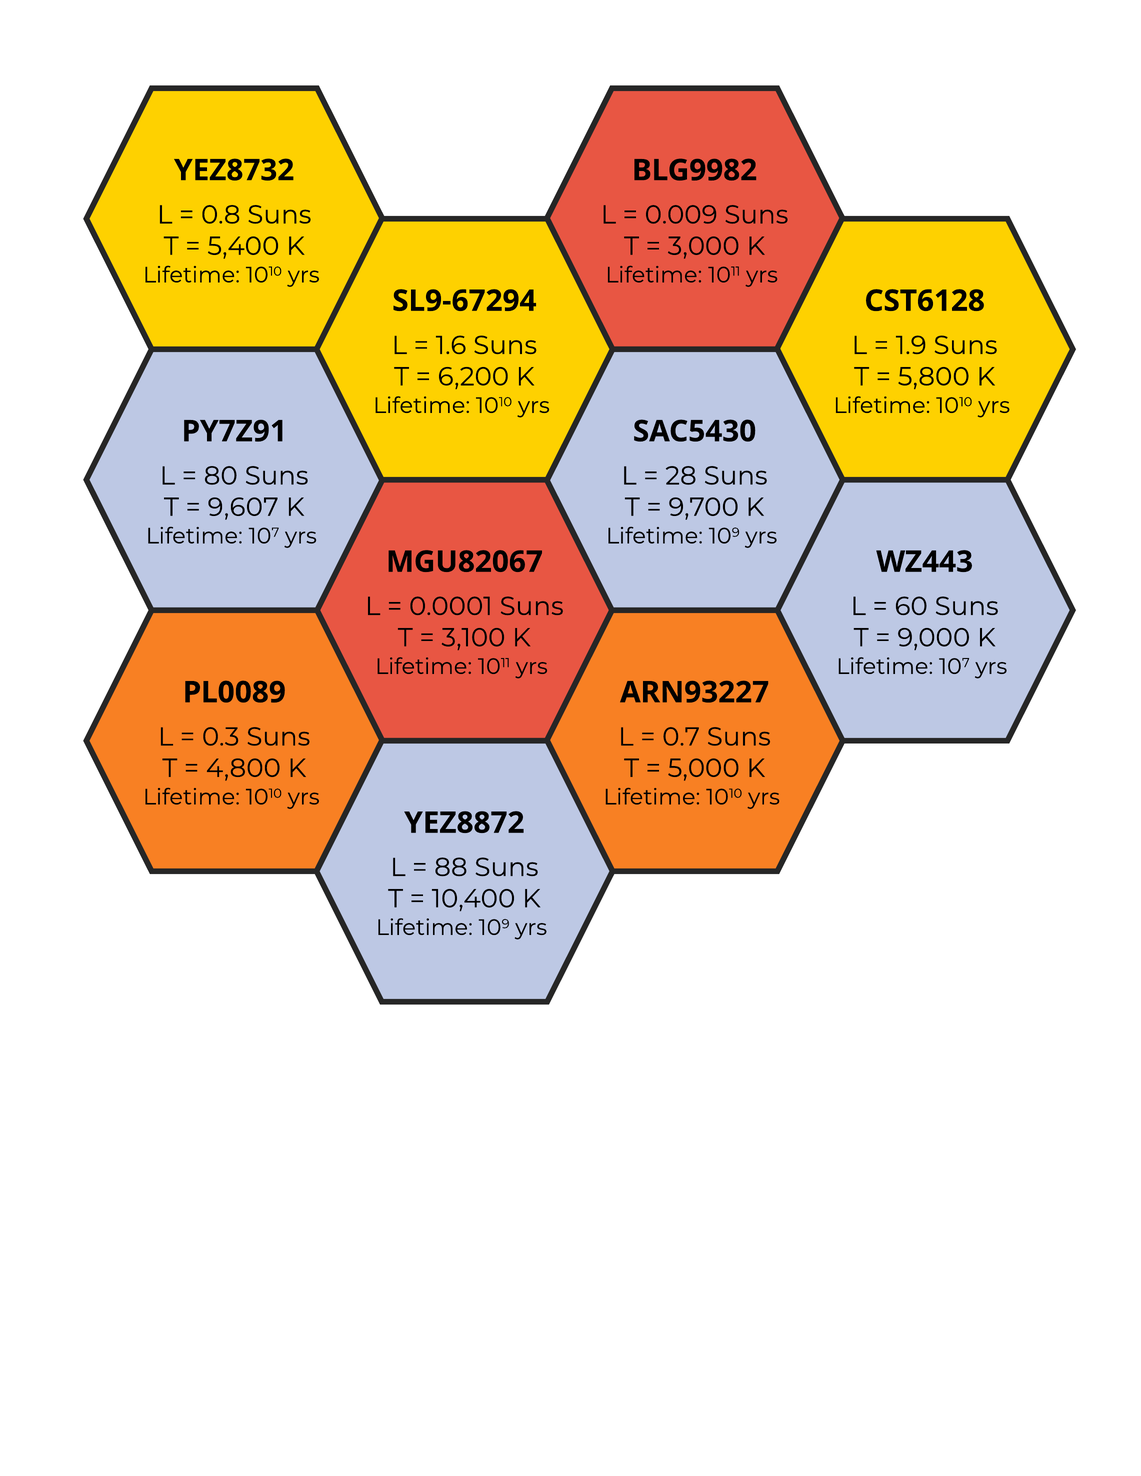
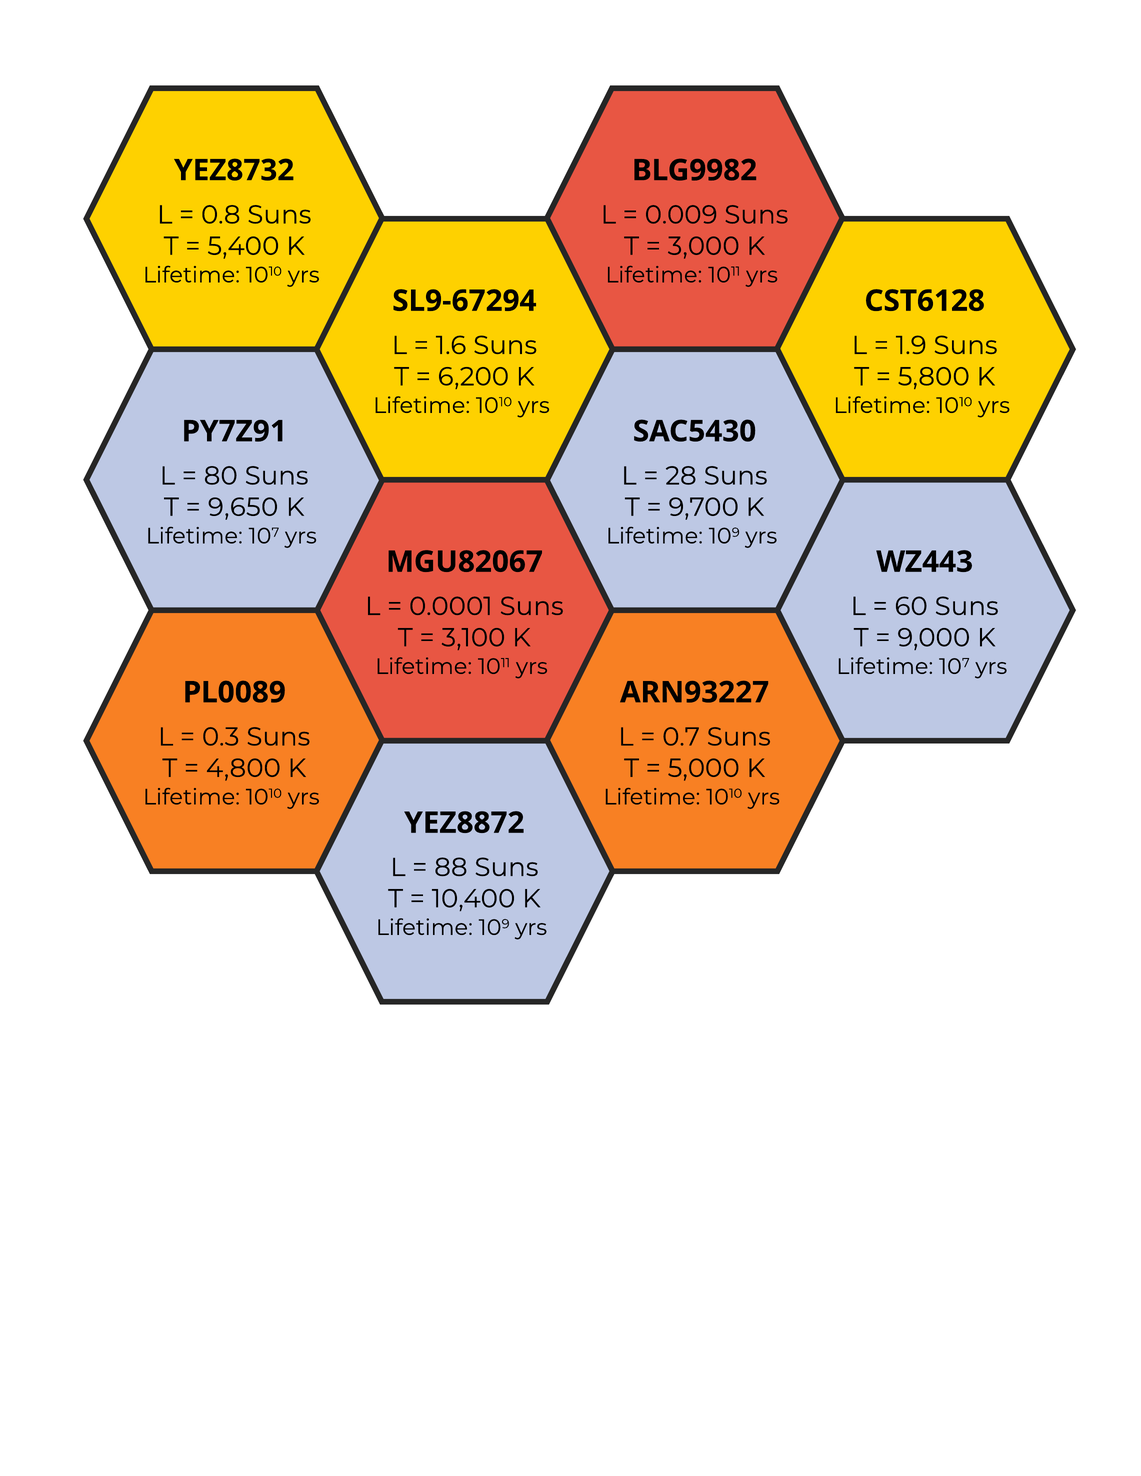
9,607: 9,607 -> 9,650
